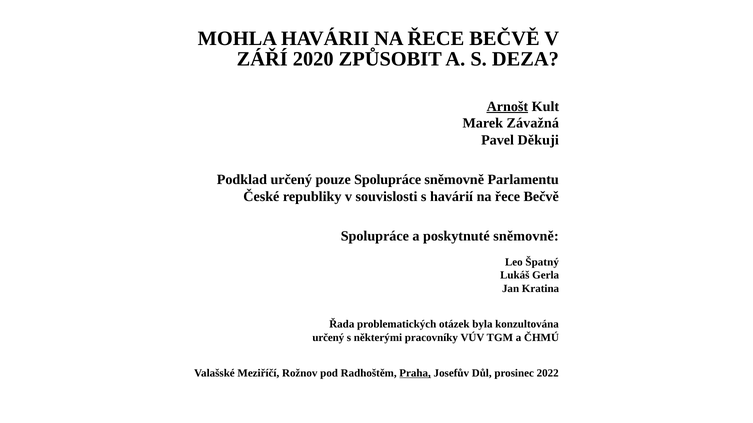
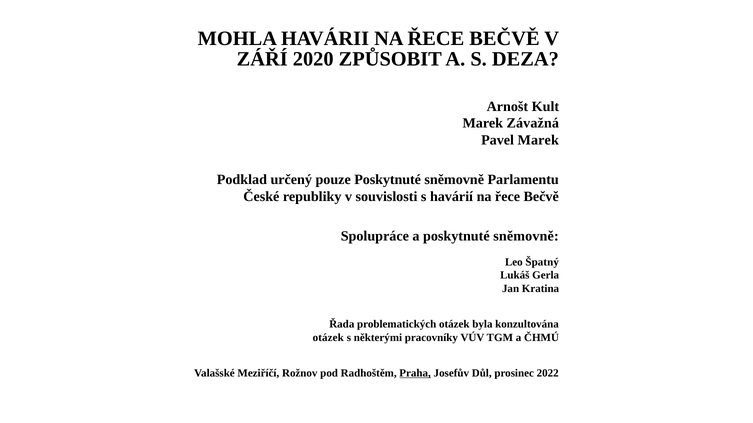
Arnošt underline: present -> none
Pavel Děkuji: Děkuji -> Marek
pouze Spolupráce: Spolupráce -> Poskytnuté
určený at (328, 338): určený -> otázek
